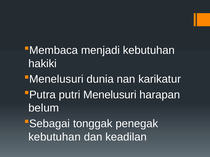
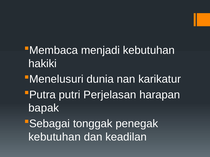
putri Menelusuri: Menelusuri -> Perjelasan
belum: belum -> bapak
